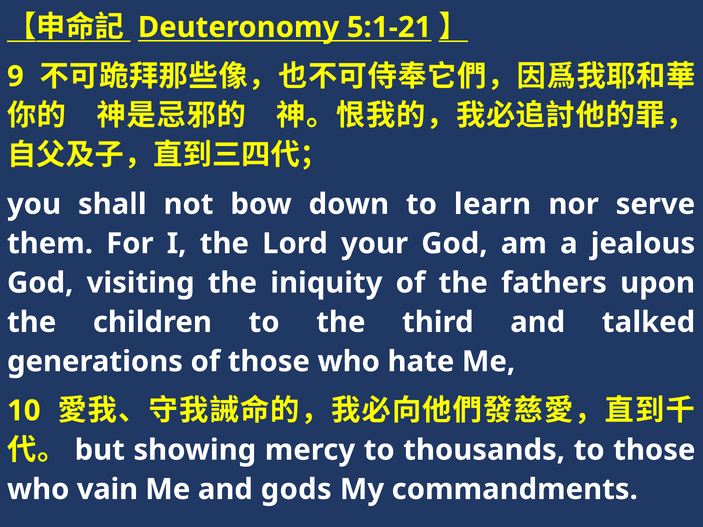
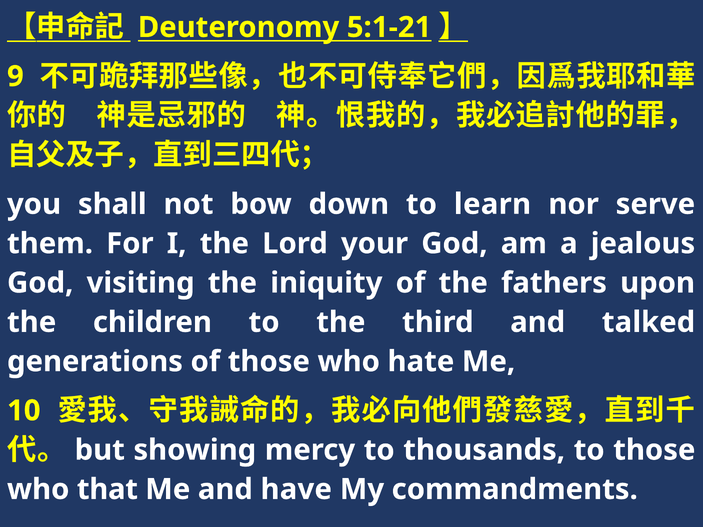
vain: vain -> that
gods: gods -> have
